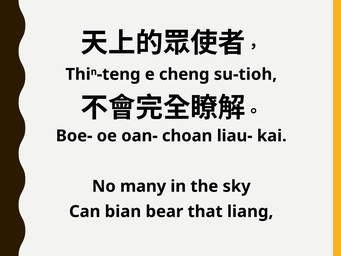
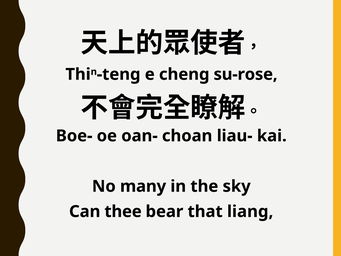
su-tioh: su-tioh -> su-rose
bian: bian -> thee
